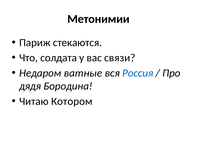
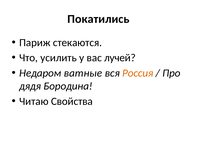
Метонимии: Метонимии -> Покатились
солдата: солдата -> усилить
связи: связи -> лучей
Россия colour: blue -> orange
Котором: Котором -> Свойства
